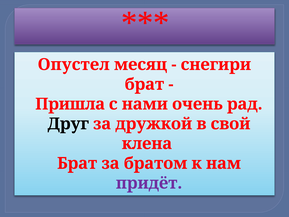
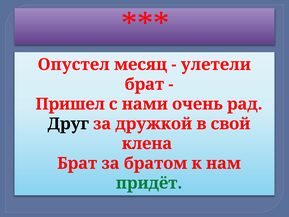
снегири: снегири -> улетели
Пришла: Пришла -> Пришел
придёт colour: purple -> green
